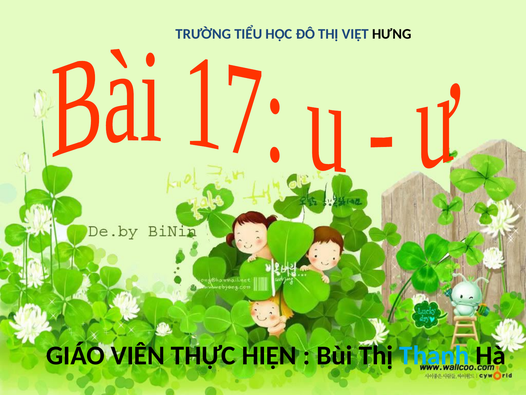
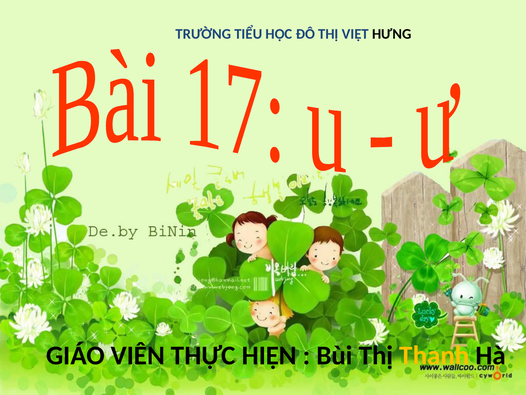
Thanh colour: light blue -> yellow
